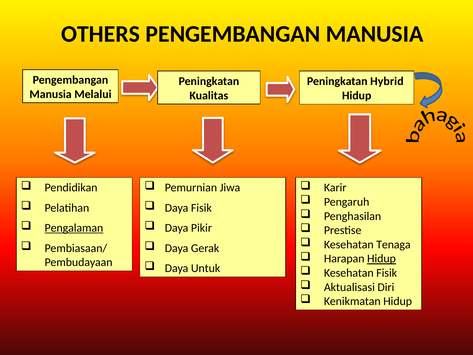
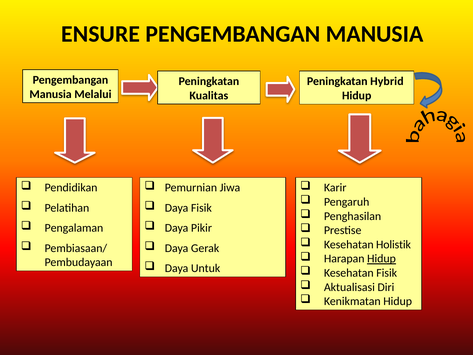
OTHERS: OTHERS -> ENSURE
Pengalaman underline: present -> none
Tenaga: Tenaga -> Holistik
